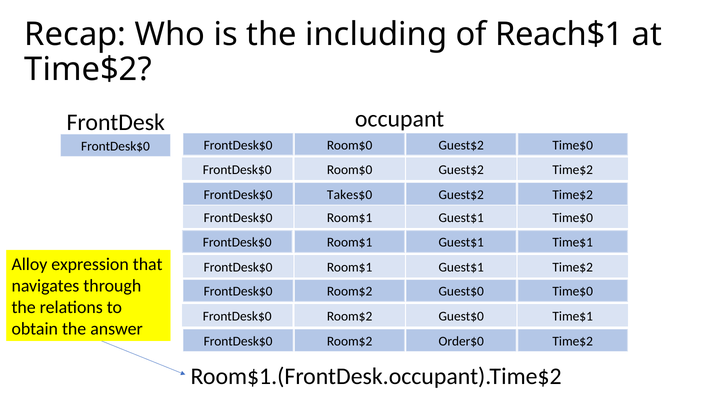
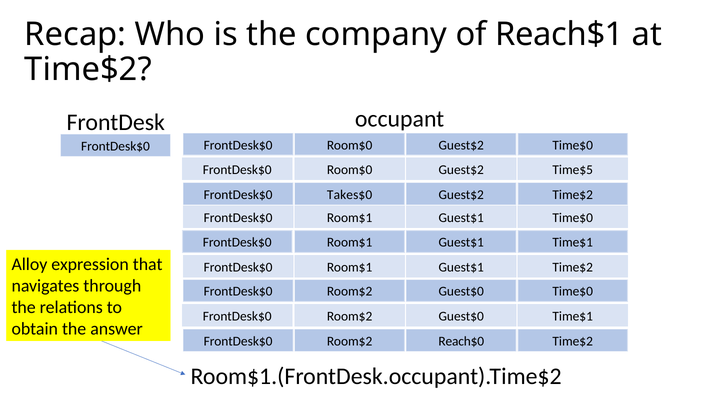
including: including -> company
Time$2 at (573, 170): Time$2 -> Time$5
Order$0: Order$0 -> Reach$0
